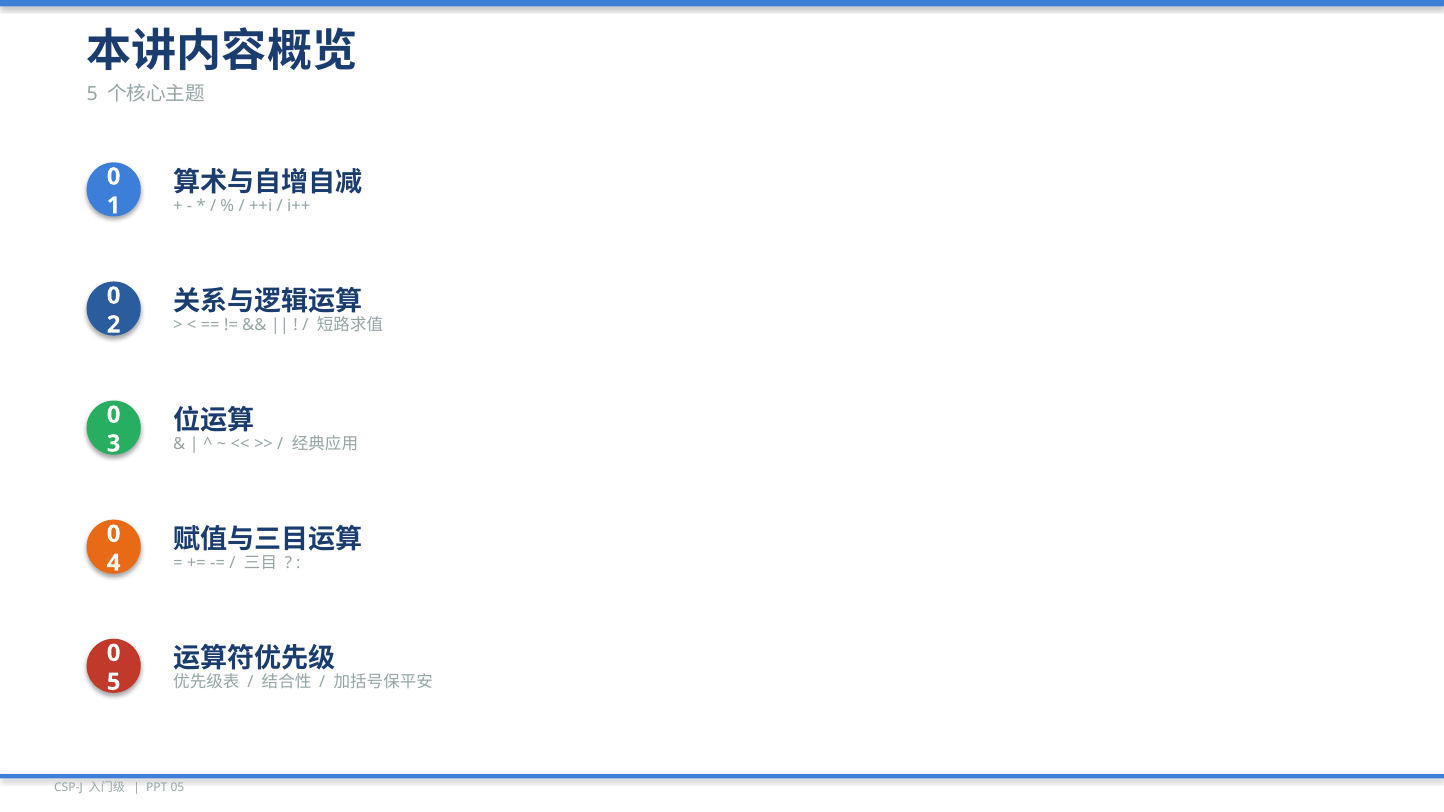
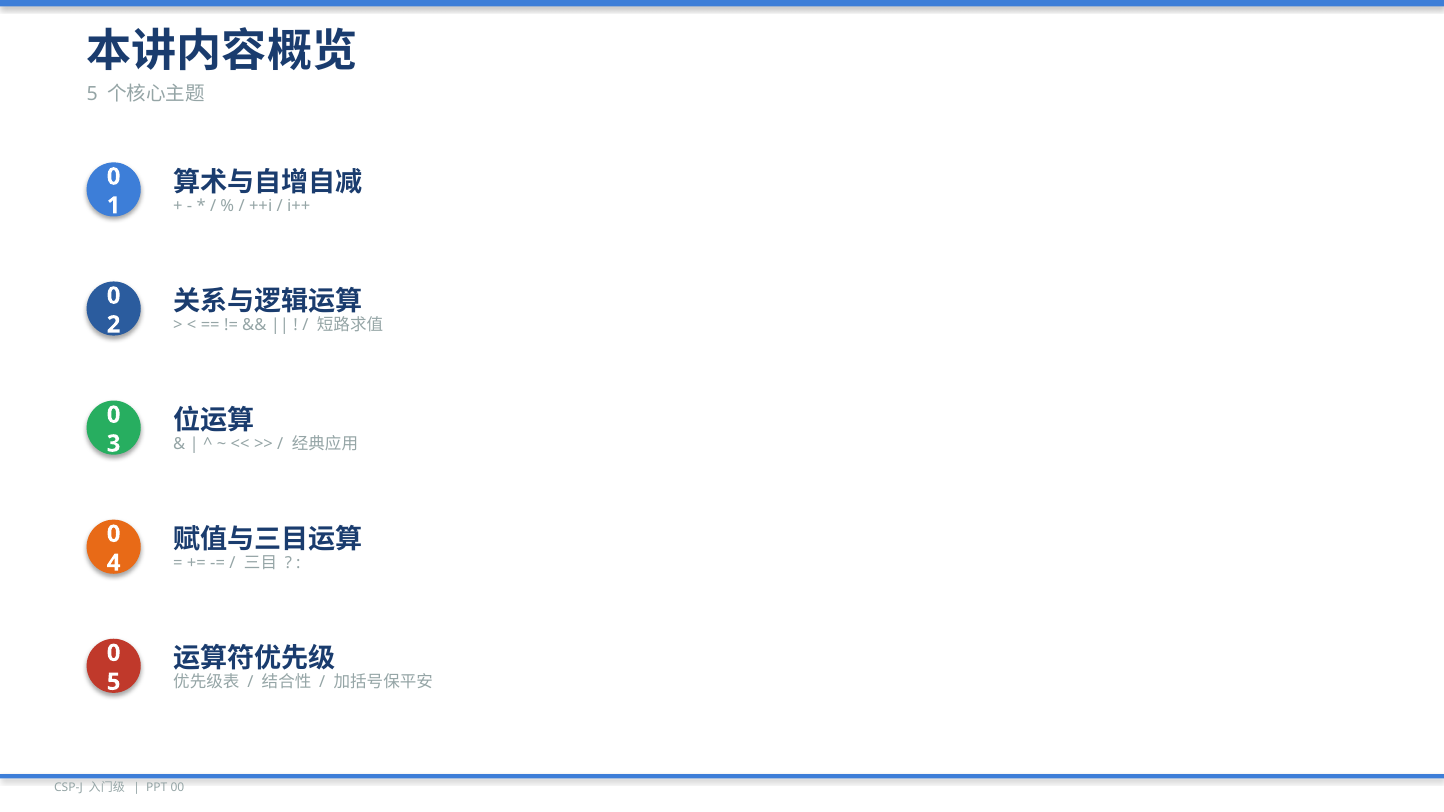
05: 05 -> 00
